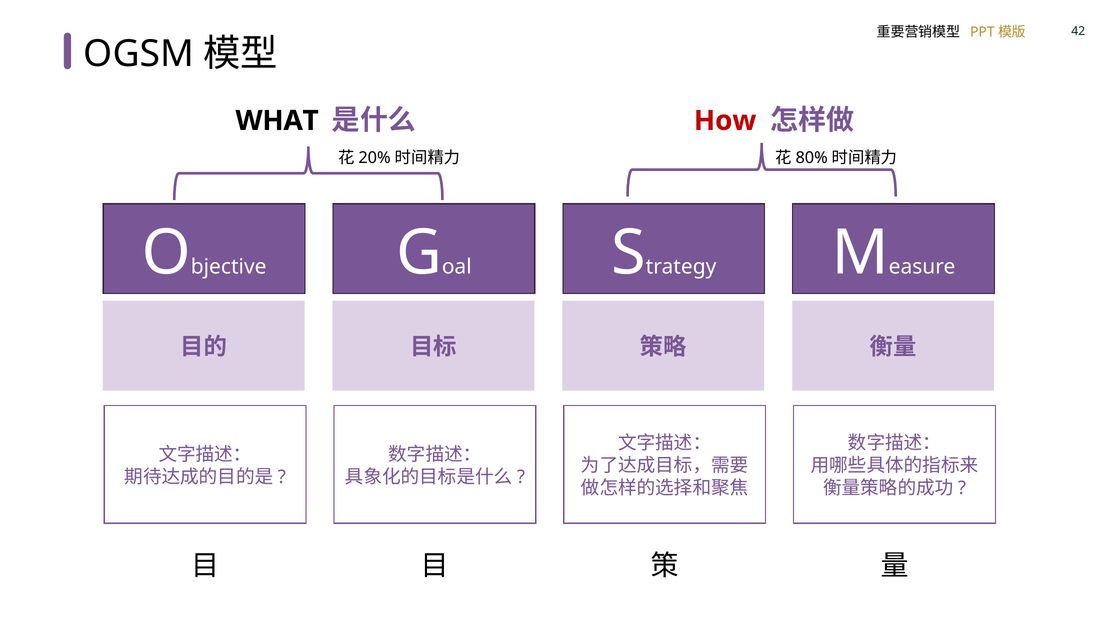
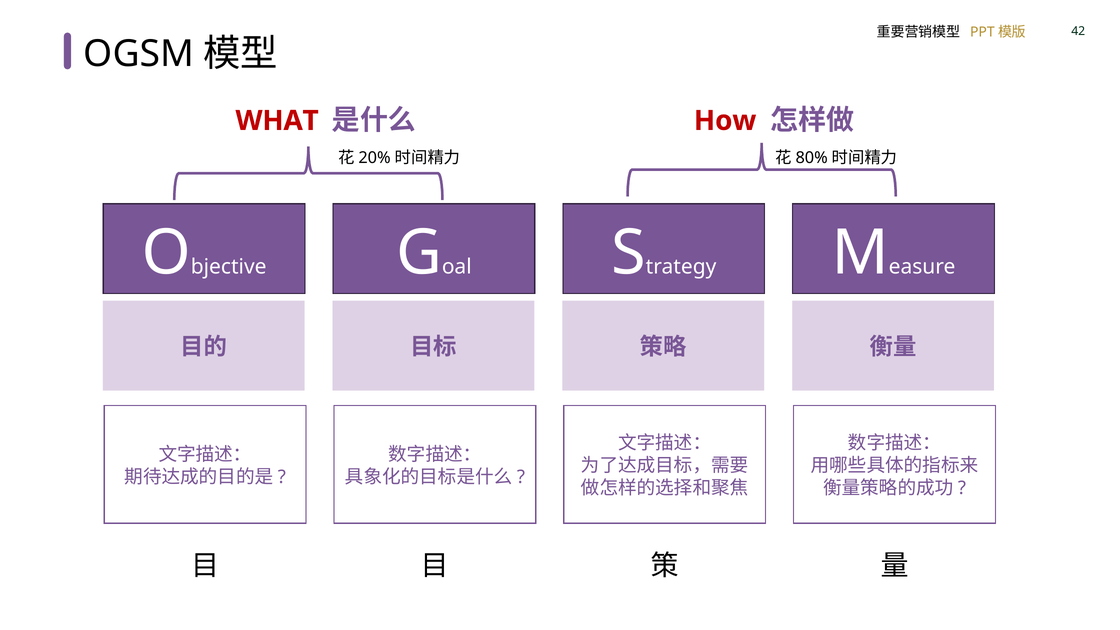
WHAT colour: black -> red
